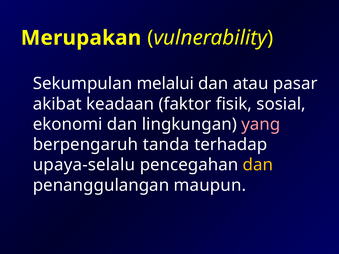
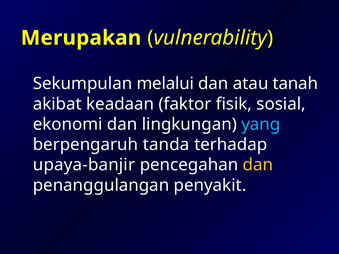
pasar: pasar -> tanah
yang colour: pink -> light blue
upaya-selalu: upaya-selalu -> upaya-banjir
maupun: maupun -> penyakit
